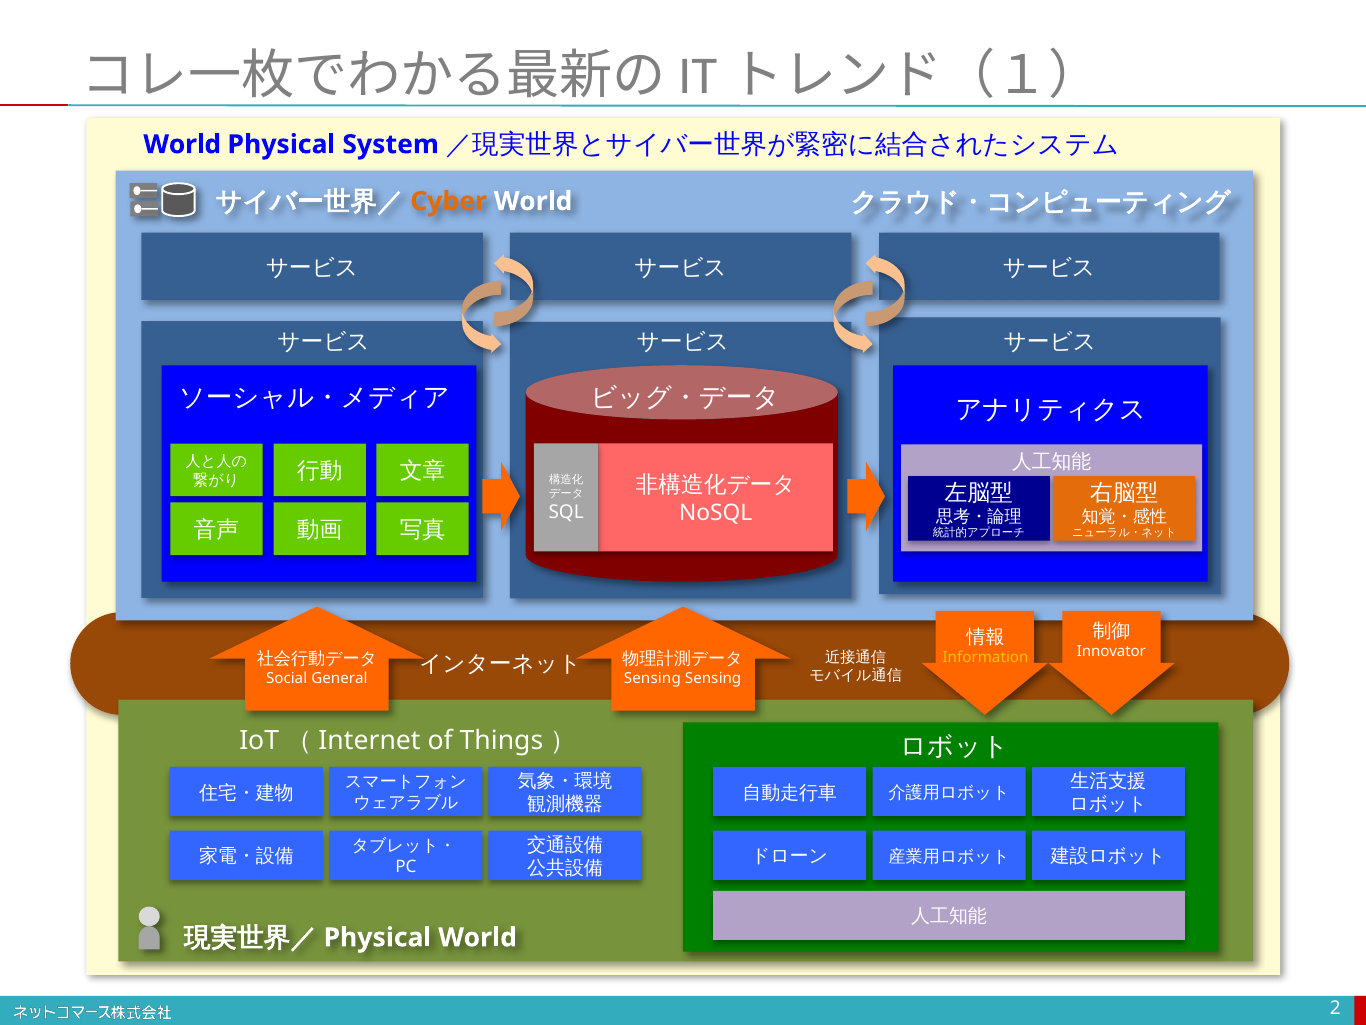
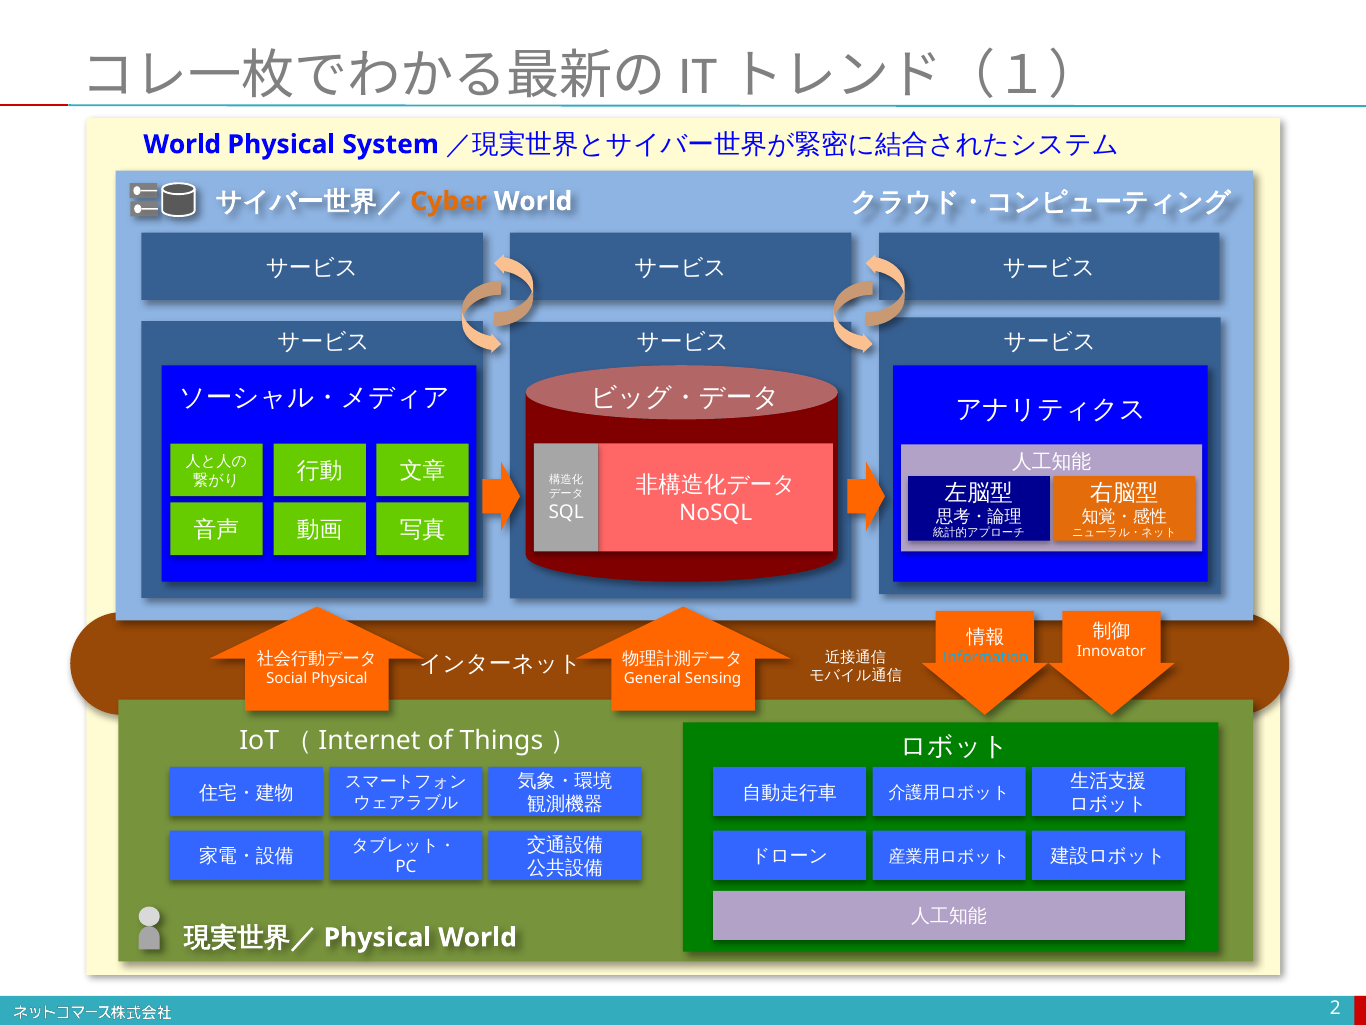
Information colour: yellow -> light blue
Social General: General -> Physical
Sensing at (652, 678): Sensing -> General
